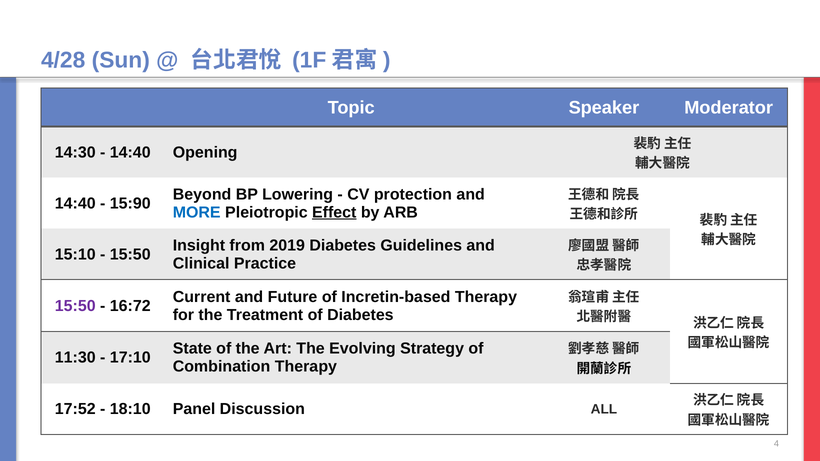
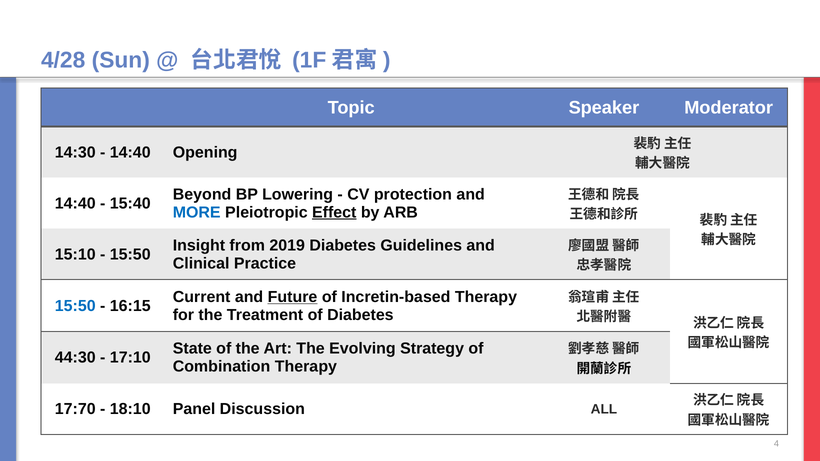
15:90: 15:90 -> 15:40
Future underline: none -> present
15:50 at (75, 306) colour: purple -> blue
16:72: 16:72 -> 16:15
11:30: 11:30 -> 44:30
17:52: 17:52 -> 17:70
